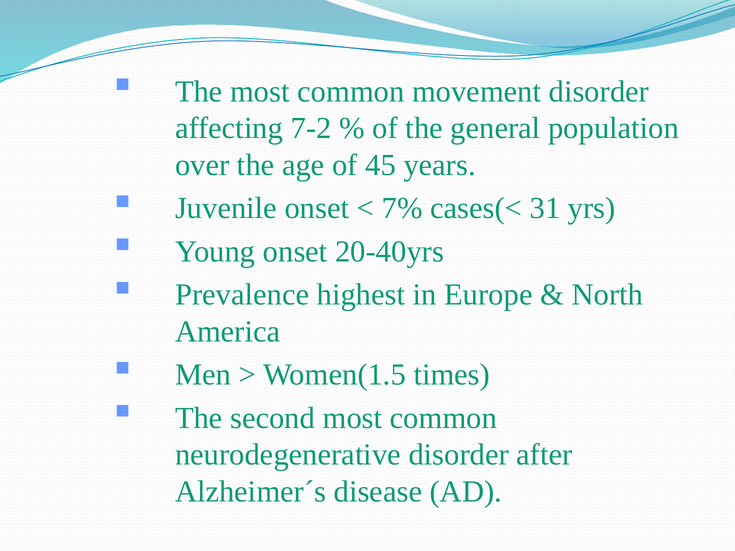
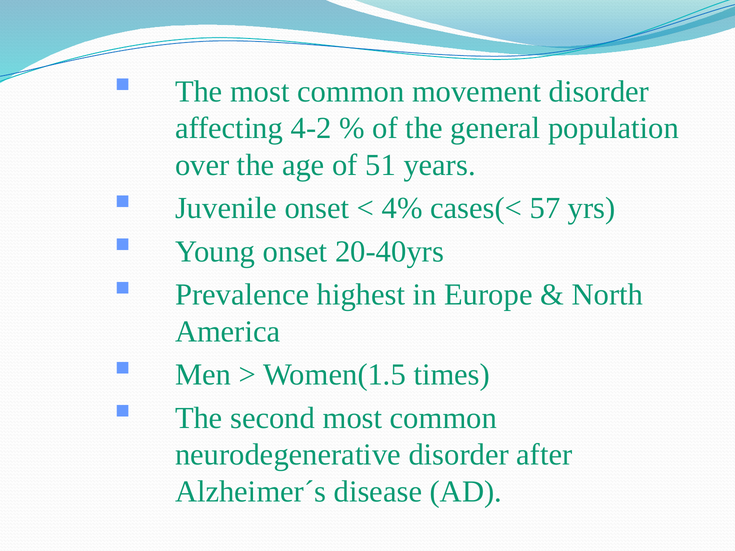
7-2: 7-2 -> 4-2
45: 45 -> 51
7%: 7% -> 4%
31: 31 -> 57
